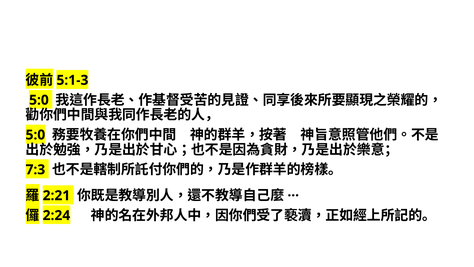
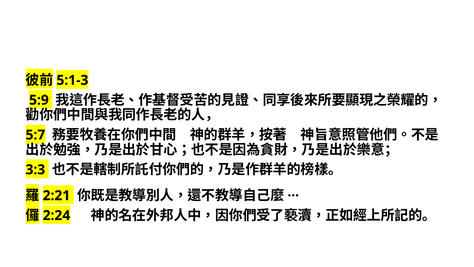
5:0 at (39, 100): 5:0 -> 5:9
5:0 at (35, 135): 5:0 -> 5:7
7:3: 7:3 -> 3:3
